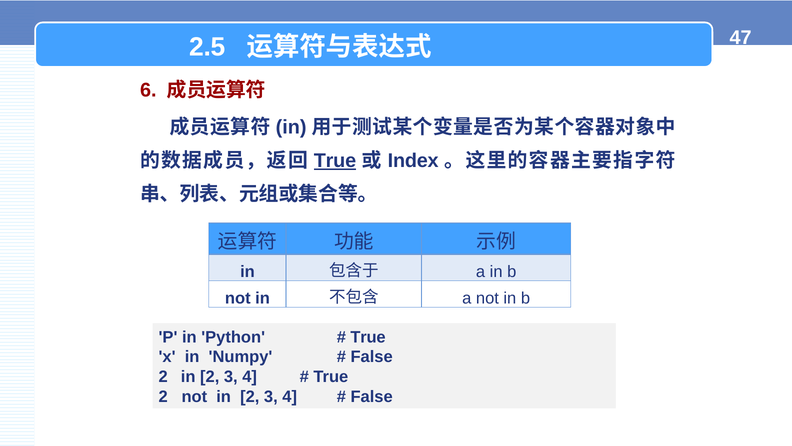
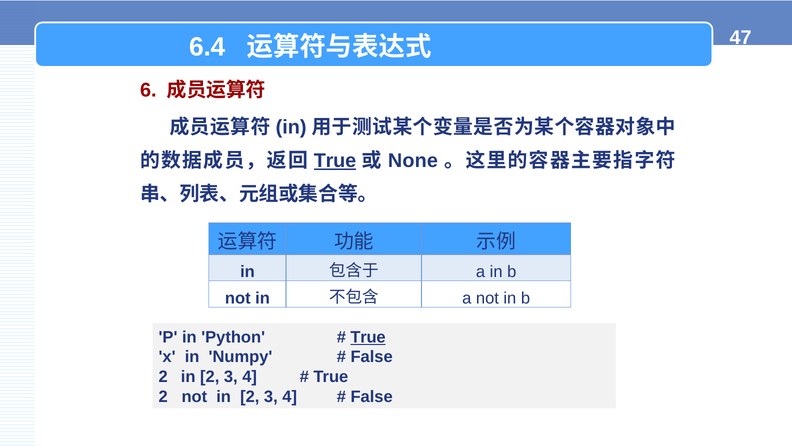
2.5: 2.5 -> 6.4
Index: Index -> None
True at (368, 337) underline: none -> present
